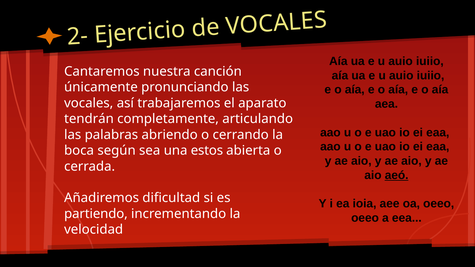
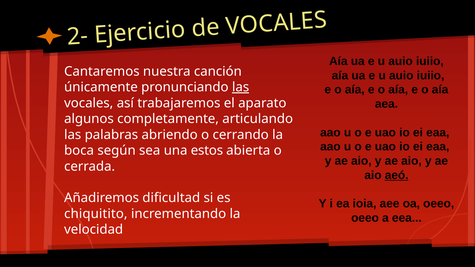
las at (241, 87) underline: none -> present
tendrán: tendrán -> algunos
partiendo: partiendo -> chiquitito
